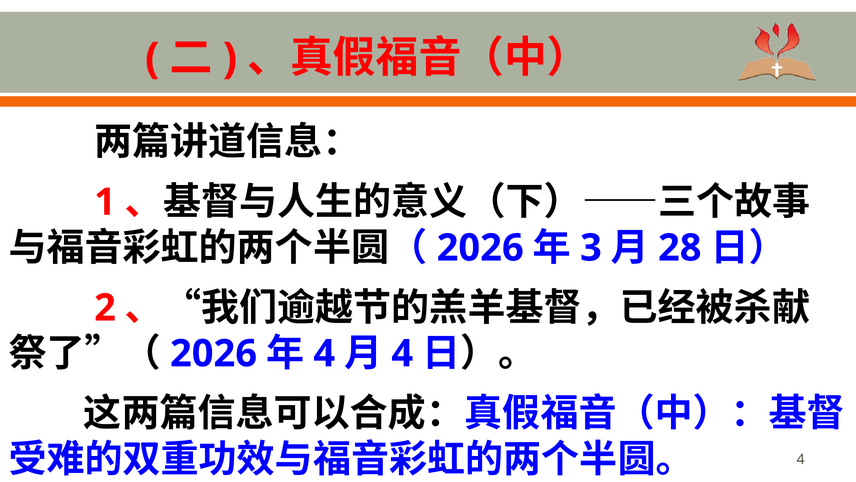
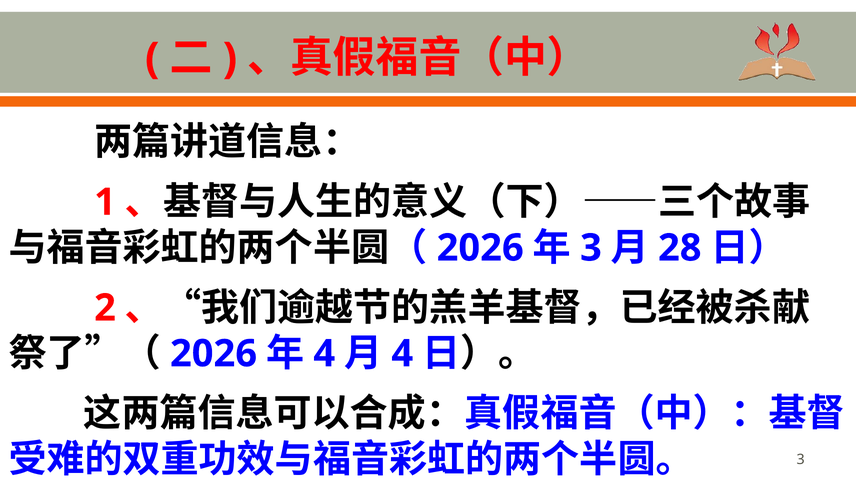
4 at (801, 459): 4 -> 3
